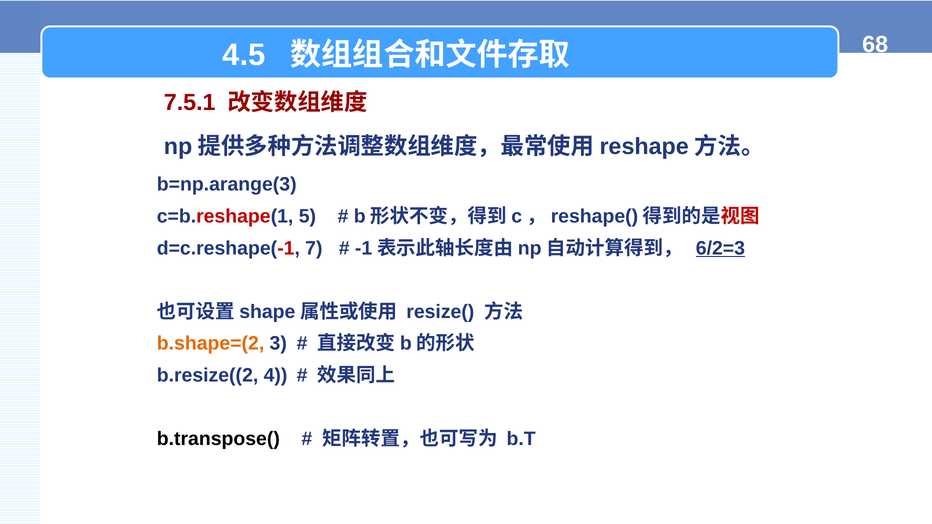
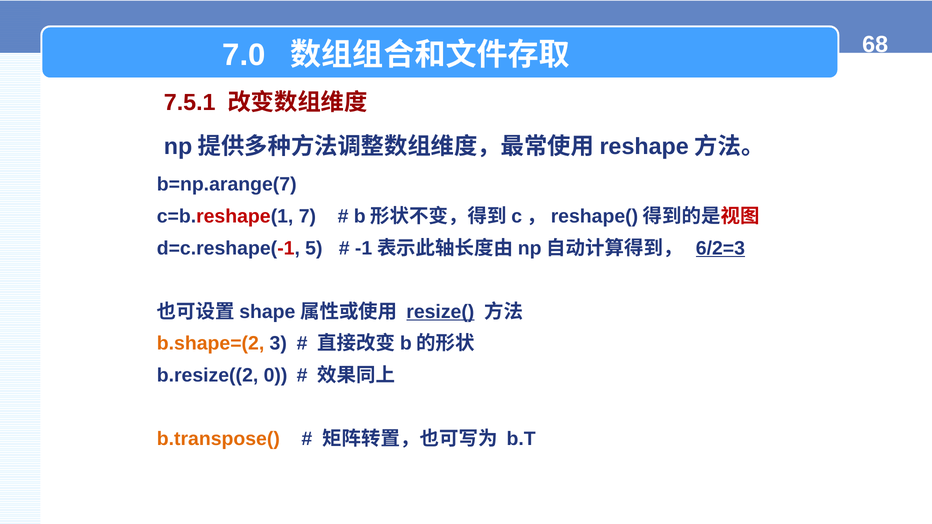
4.5: 4.5 -> 7.0
b=np.arange(3: b=np.arange(3 -> b=np.arange(7
5: 5 -> 7
7: 7 -> 5
resize( underline: none -> present
4: 4 -> 0
b.transpose( colour: black -> orange
